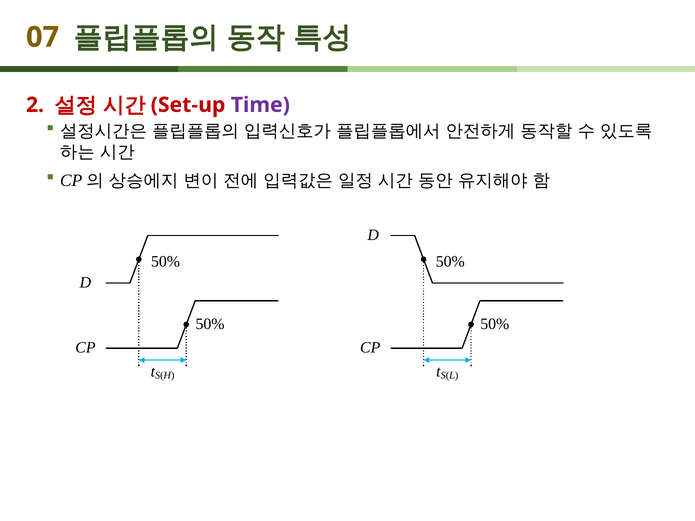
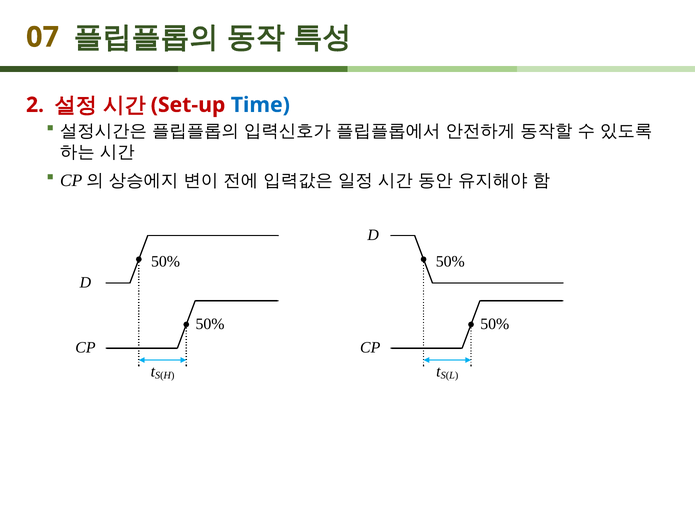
Time colour: purple -> blue
